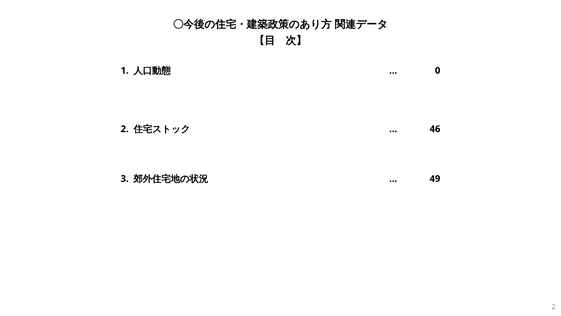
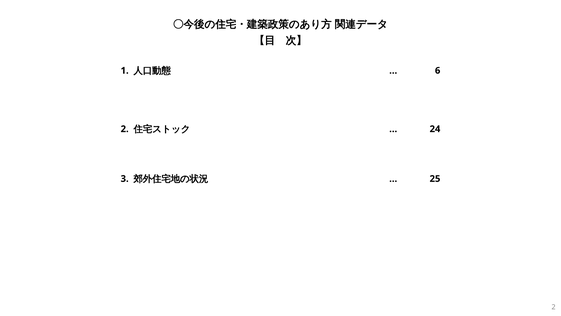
0: 0 -> 6
46: 46 -> 24
49: 49 -> 25
